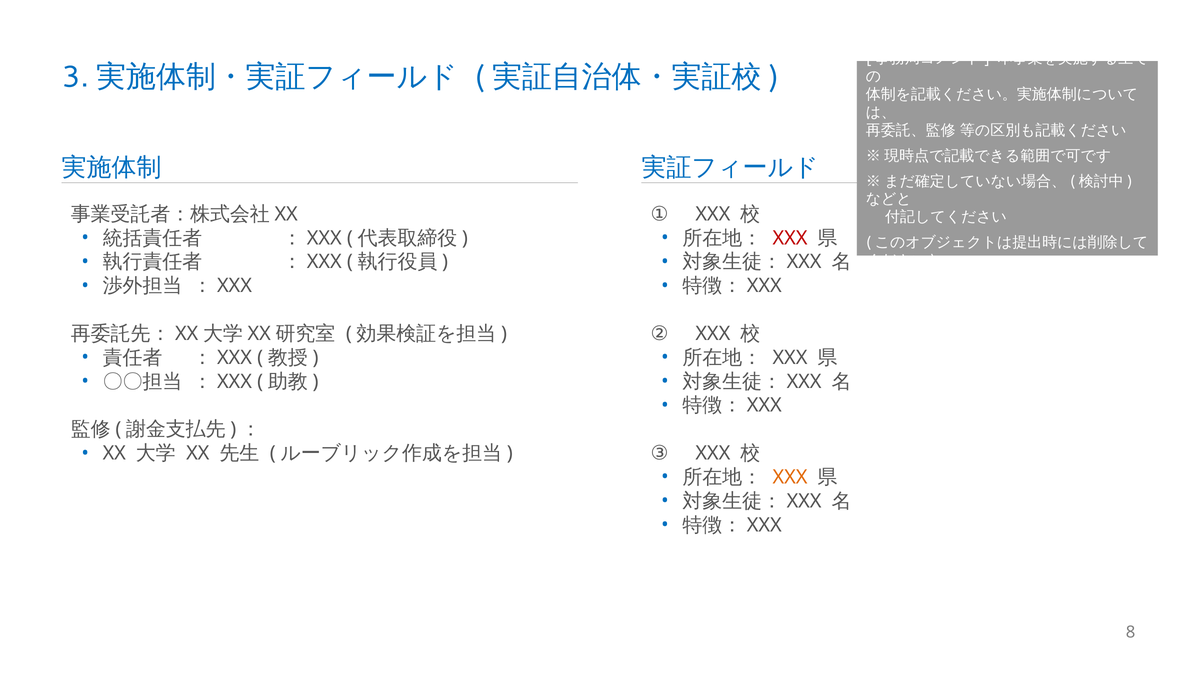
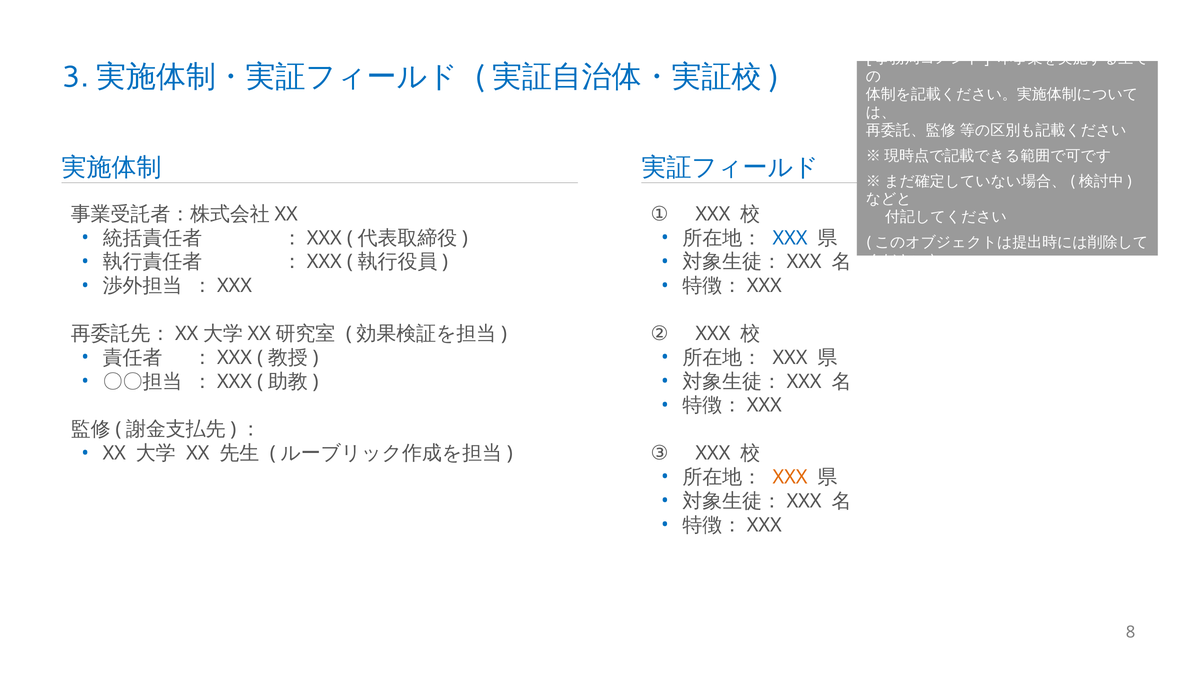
XXX at (790, 238) colour: red -> blue
